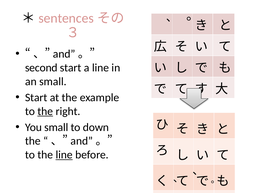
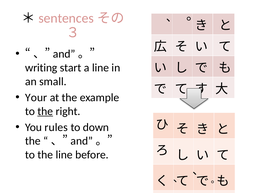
second: second -> writing
Start at (36, 98): Start -> Your
You small: small -> rules
line at (64, 155) underline: present -> none
